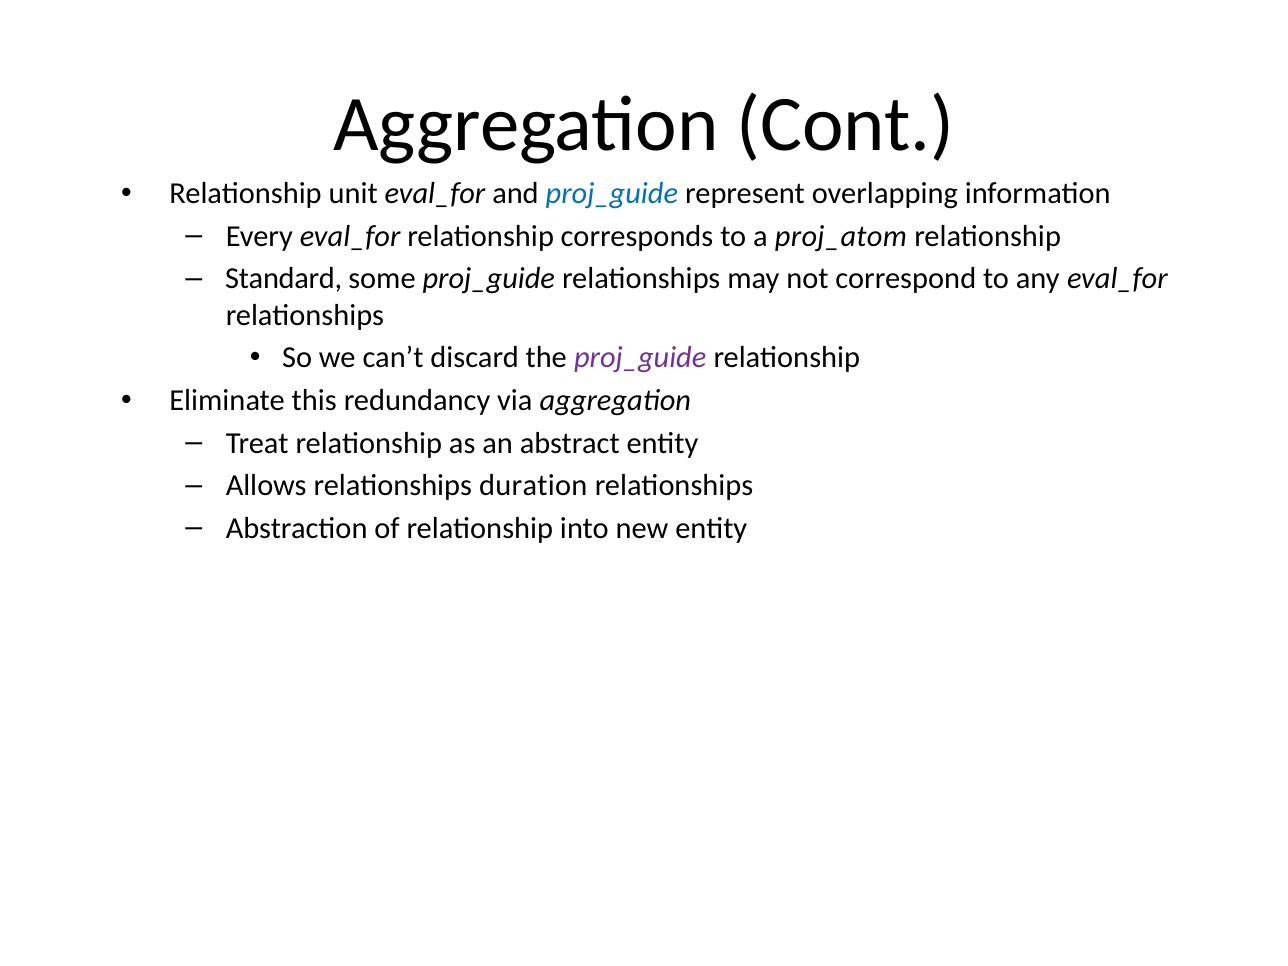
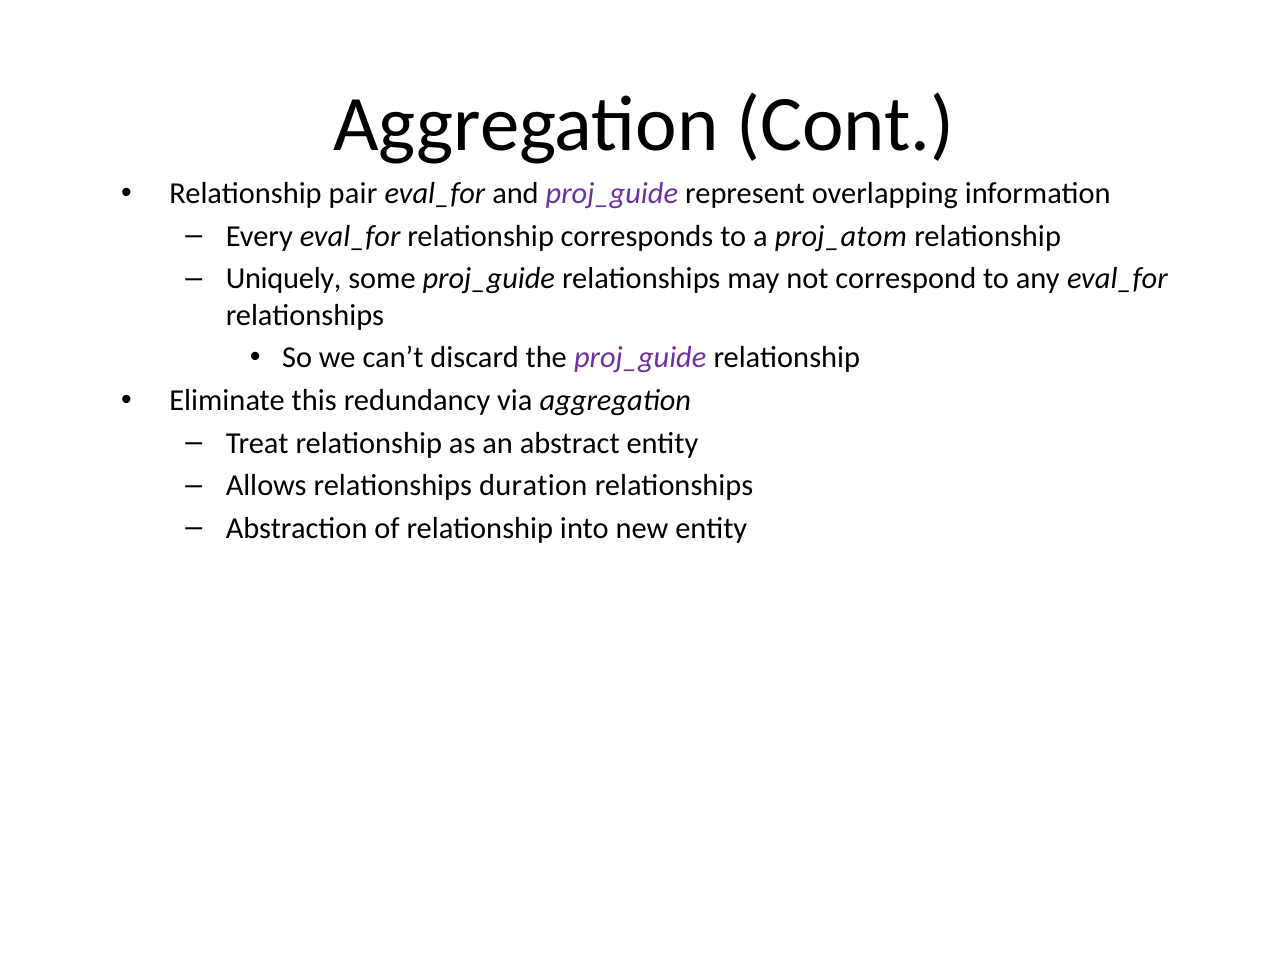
unit: unit -> pair
proj_guide at (612, 194) colour: blue -> purple
Standard: Standard -> Uniquely
